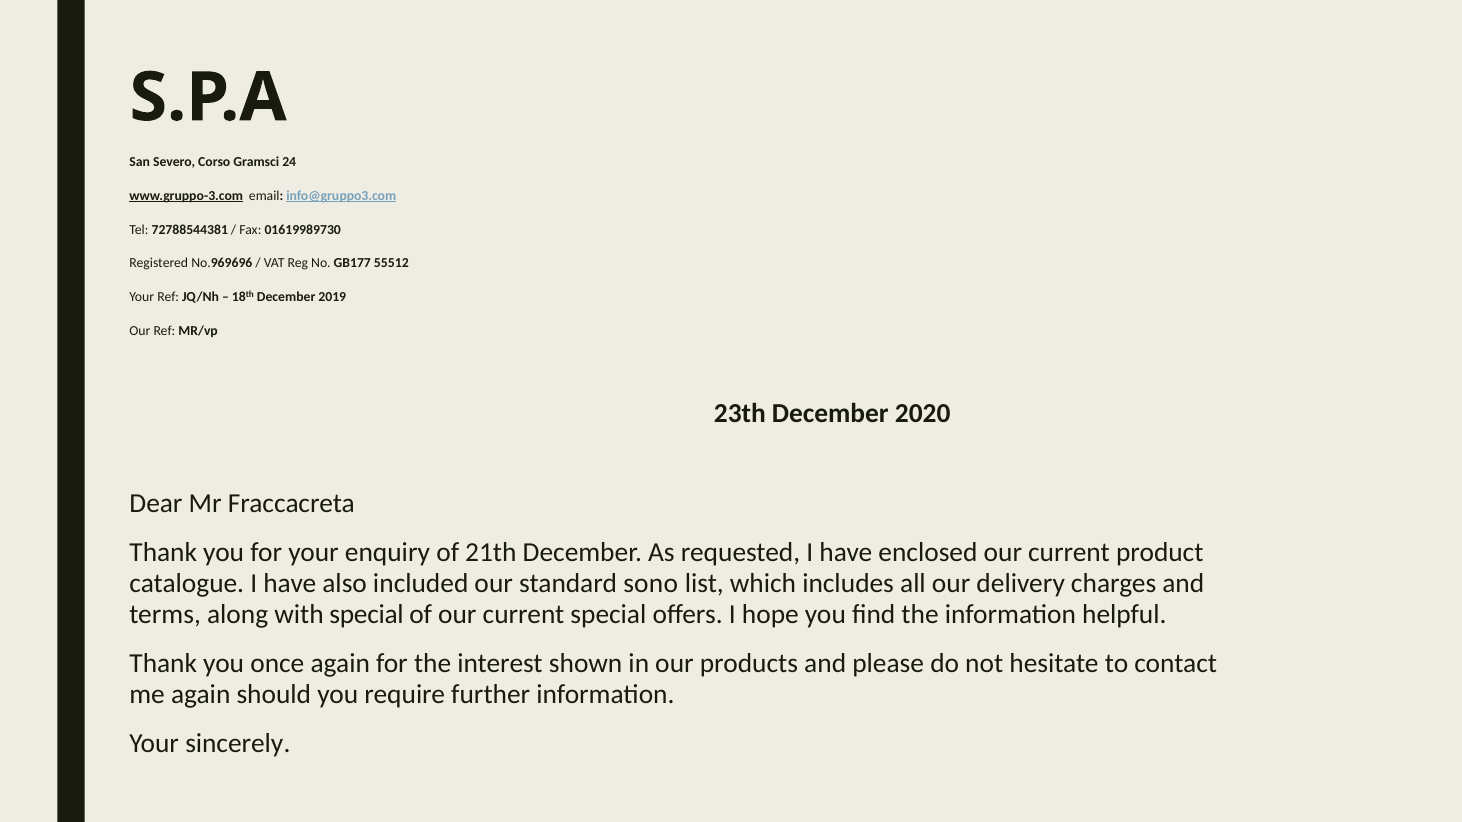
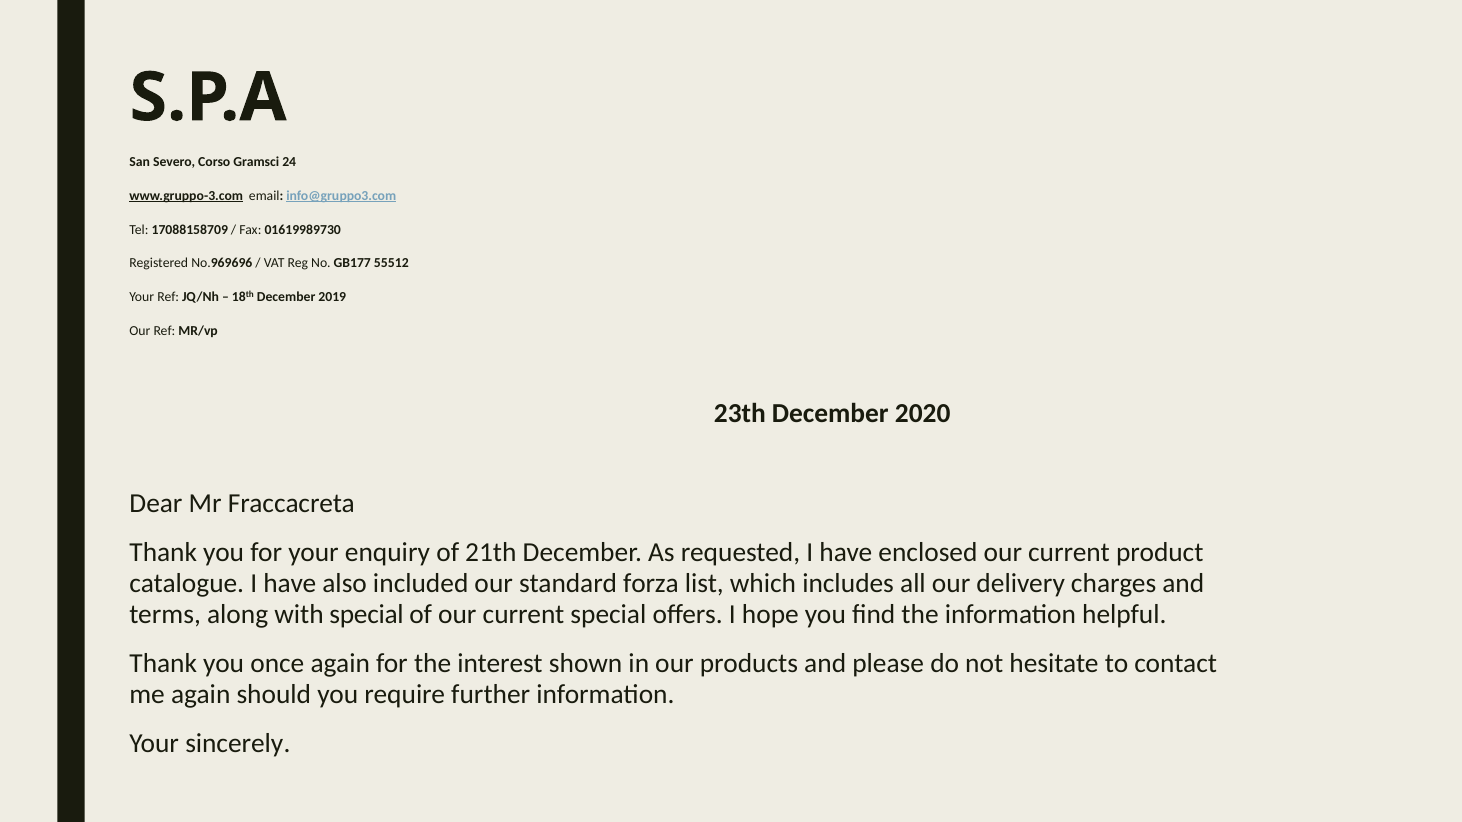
72788544381: 72788544381 -> 17088158709
sono: sono -> forza
